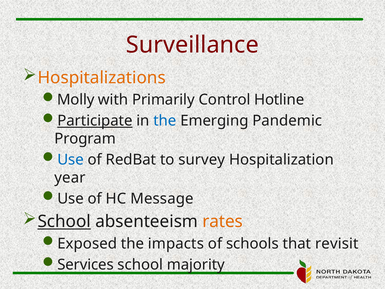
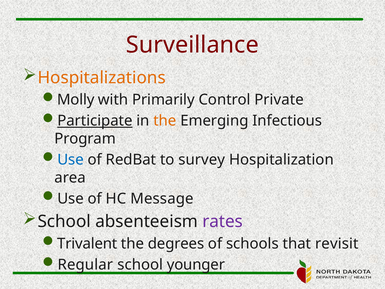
Hotline: Hotline -> Private
the at (165, 121) colour: blue -> orange
Pandemic: Pandemic -> Infectious
year: year -> area
School at (64, 221) underline: present -> none
rates colour: orange -> purple
Exposed: Exposed -> Trivalent
impacts: impacts -> degrees
Services: Services -> Regular
majority: majority -> younger
